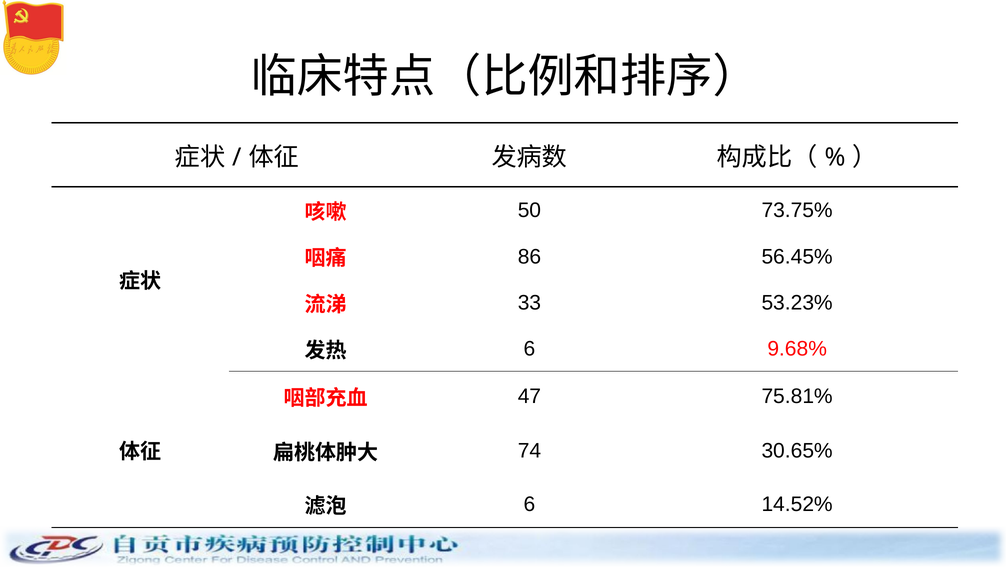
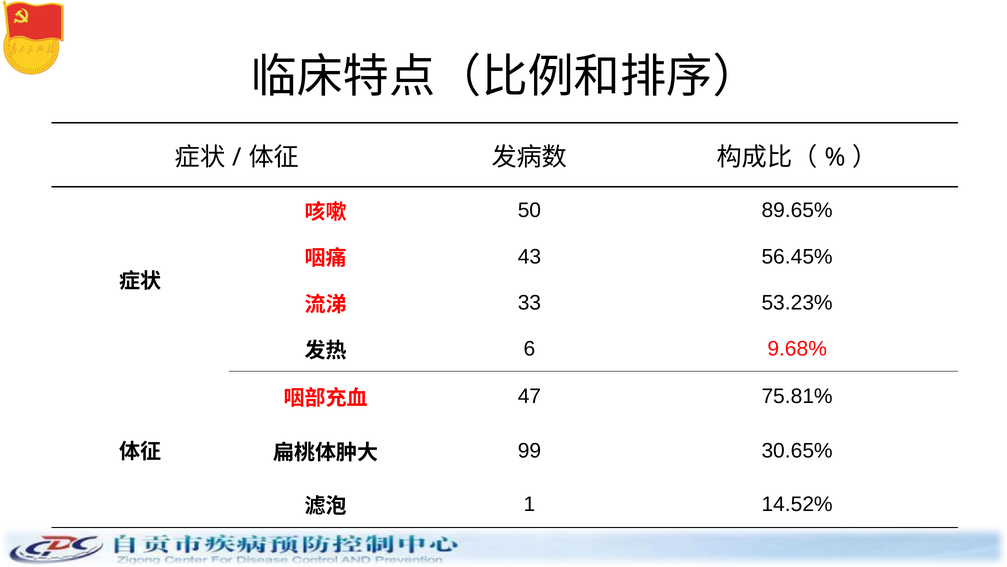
73.75%: 73.75% -> 89.65%
86: 86 -> 43
74: 74 -> 99
6 at (529, 504): 6 -> 1
